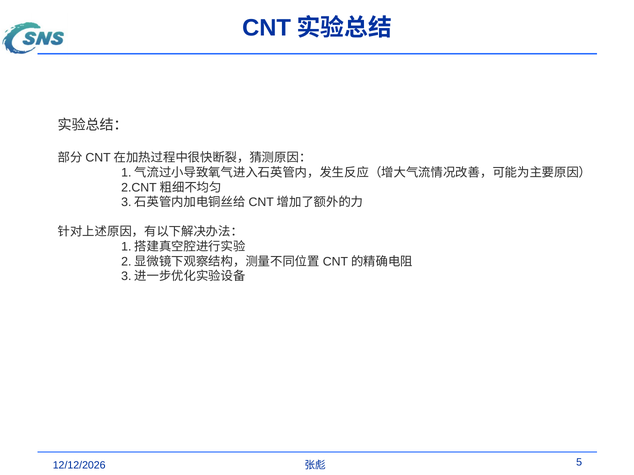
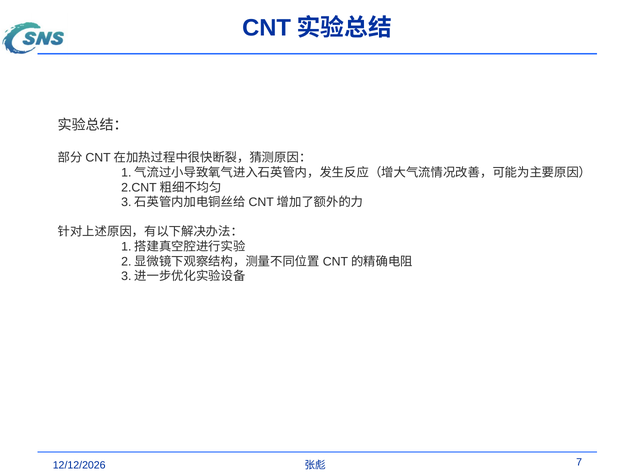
5: 5 -> 7
